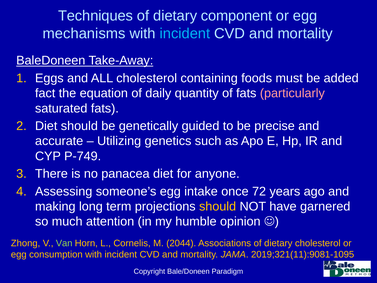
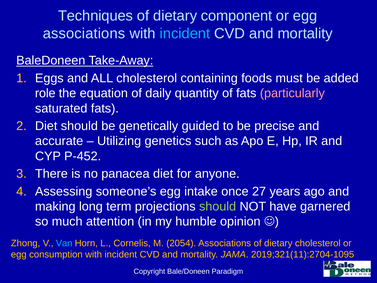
mechanisms at (84, 33): mechanisms -> associations
fact: fact -> role
P-749: P-749 -> P-452
72: 72 -> 27
should at (218, 206) colour: yellow -> light green
Van colour: light green -> light blue
2044: 2044 -> 2054
2019;321(11):9081-1095: 2019;321(11):9081-1095 -> 2019;321(11):2704-1095
